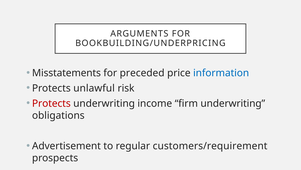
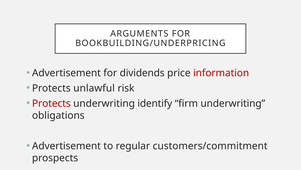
Misstatements at (66, 73): Misstatements -> Advertisement
preceded: preceded -> dividends
information colour: blue -> red
income: income -> identify
customers/requirement: customers/requirement -> customers/commitment
